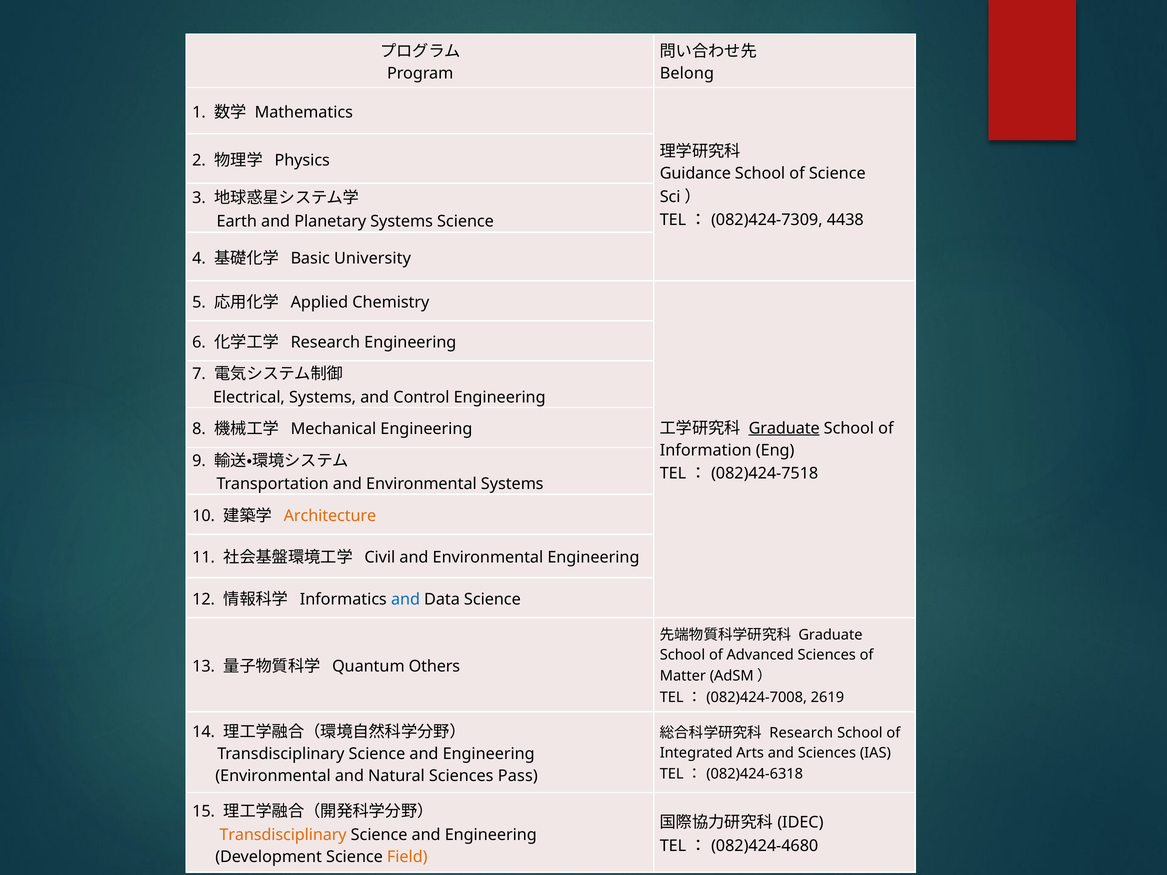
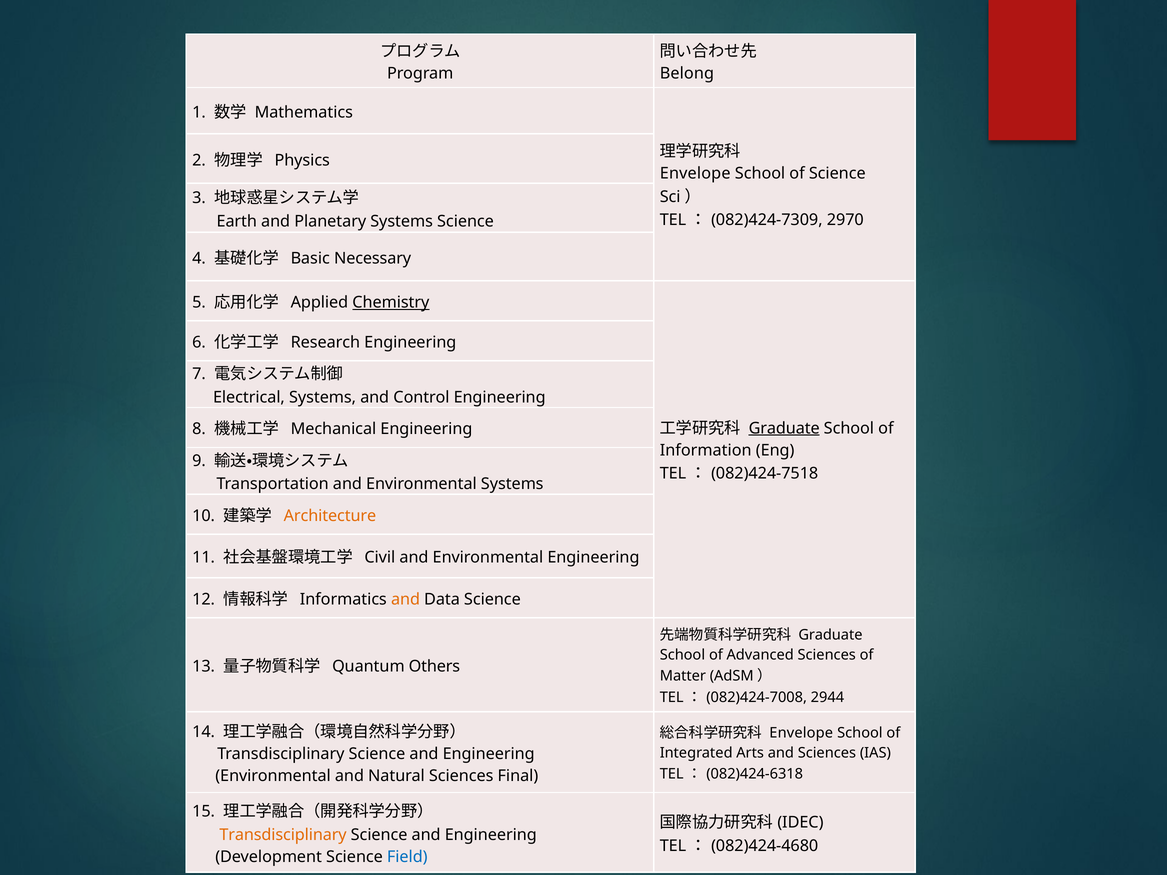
Guidance at (695, 174): Guidance -> Envelope
4438: 4438 -> 2970
University: University -> Necessary
Chemistry underline: none -> present
and at (406, 599) colour: blue -> orange
2619: 2619 -> 2944
Research at (801, 733): Research -> Envelope
Pass: Pass -> Final
Field colour: orange -> blue
